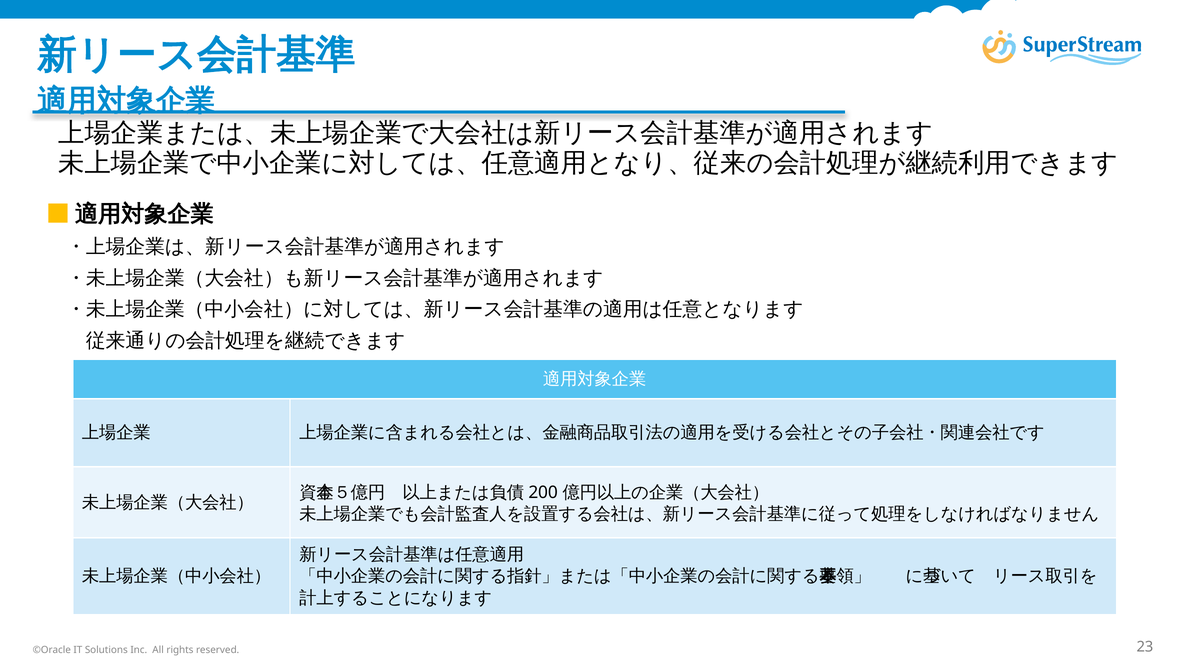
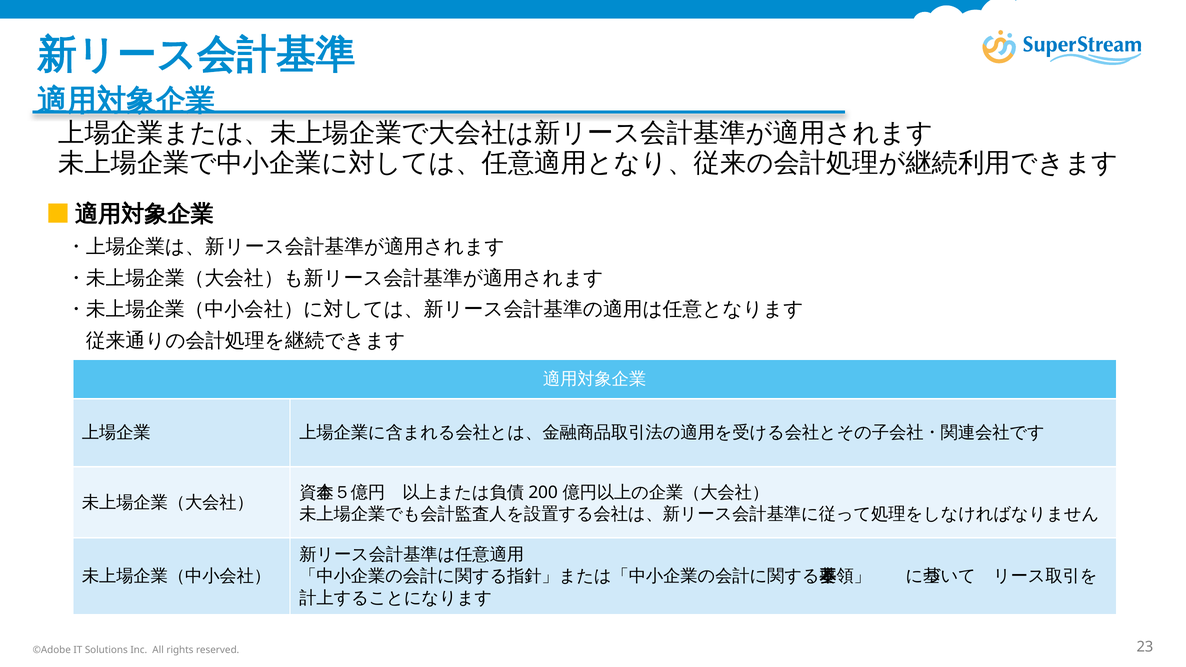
©Oracle: ©Oracle -> ©Adobe
